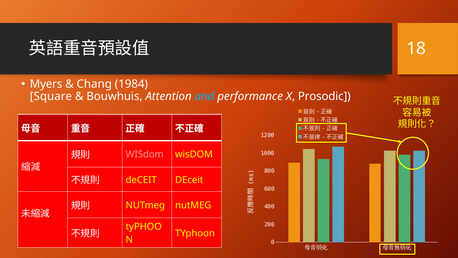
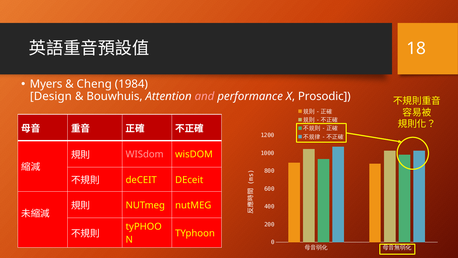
Chang: Chang -> Cheng
Square: Square -> Design
and colour: light blue -> pink
